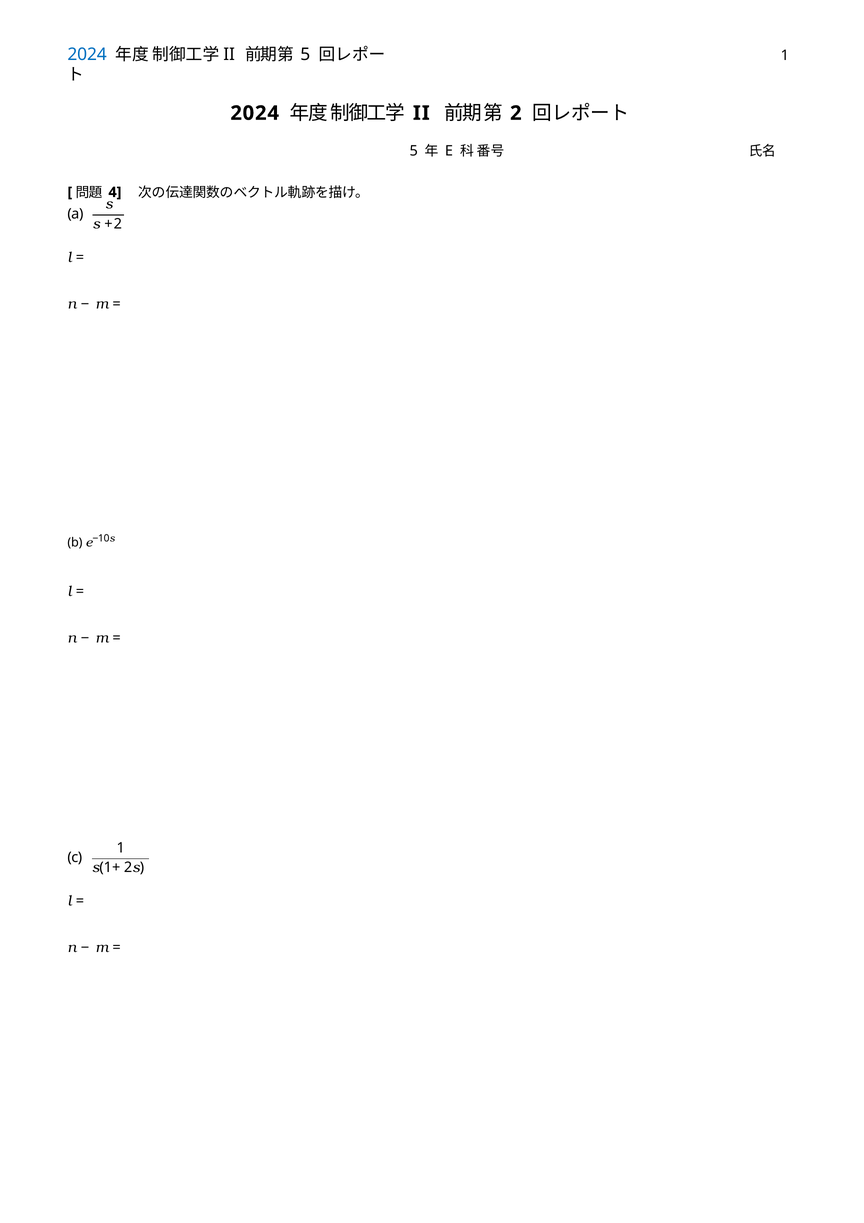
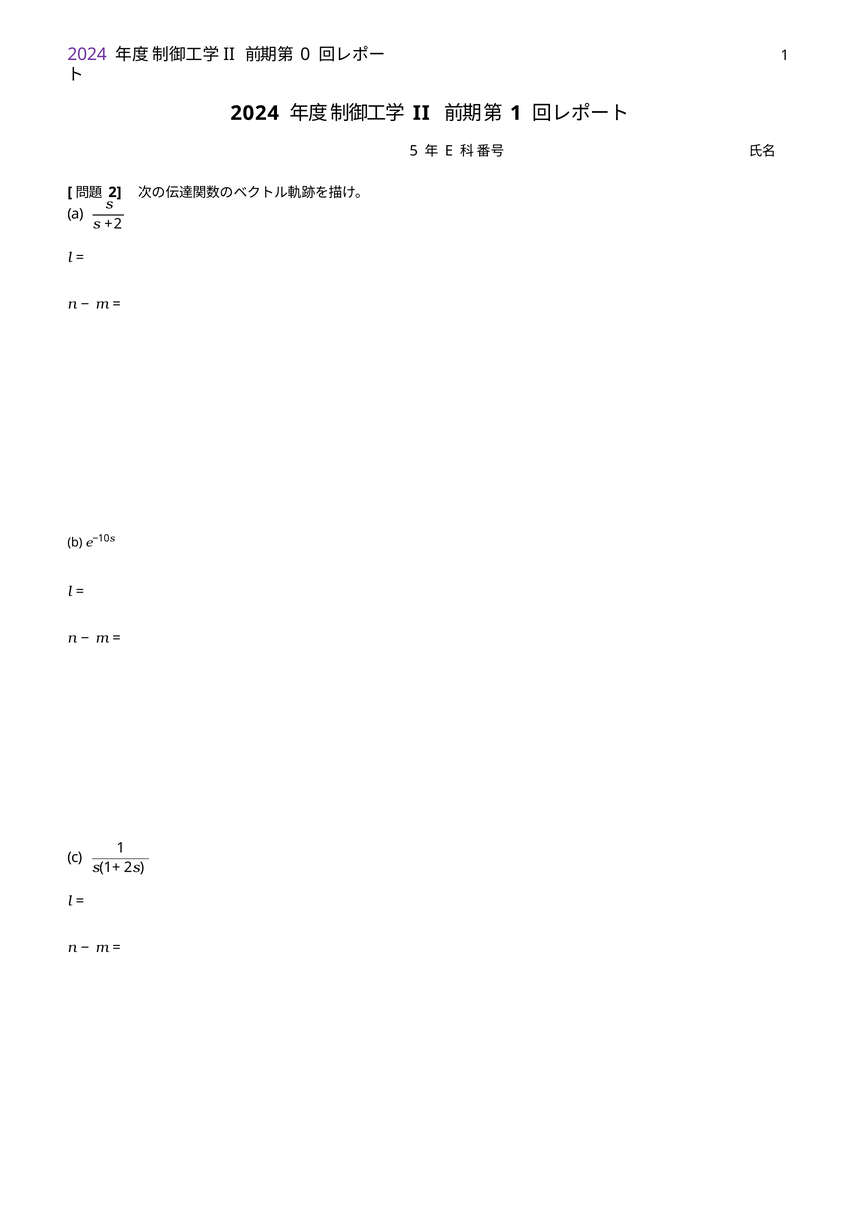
2024 at (87, 54) colour: blue -> purple
5 at (305, 54): 5 -> 0
2 at (516, 113): 2 -> 1
4: 4 -> 2
